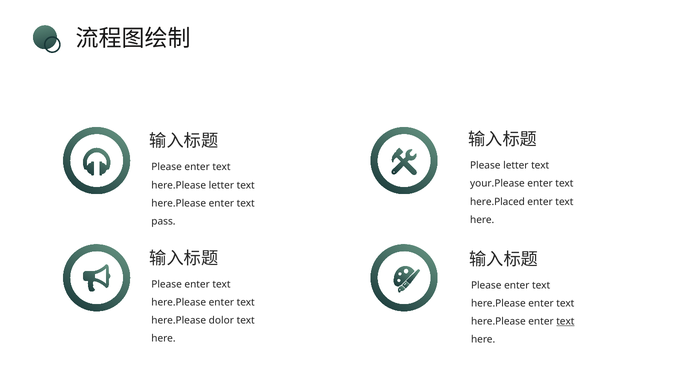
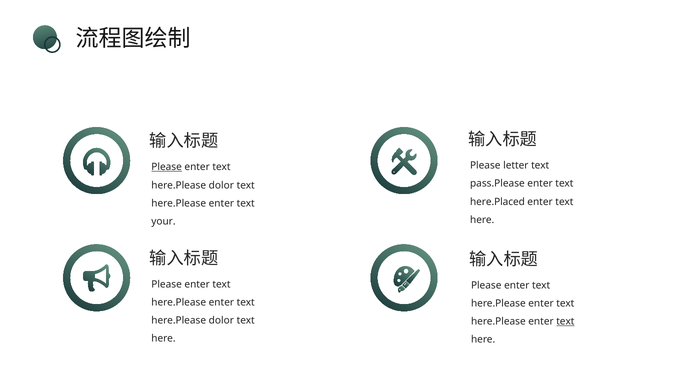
Please at (167, 167) underline: none -> present
your.Please: your.Please -> pass.Please
letter at (221, 185): letter -> dolor
pass: pass -> your
